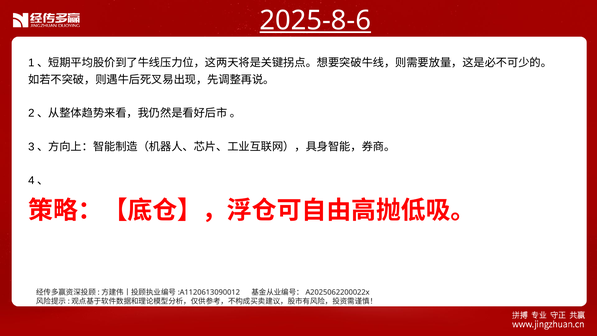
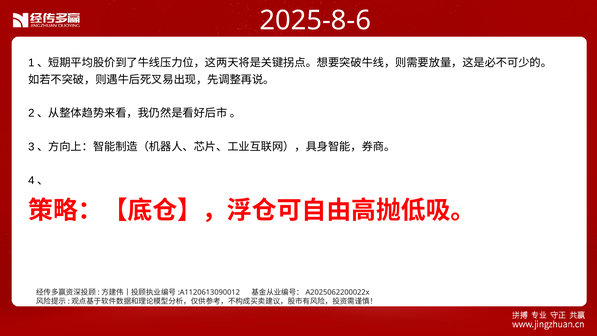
2025-8-6 underline: present -> none
